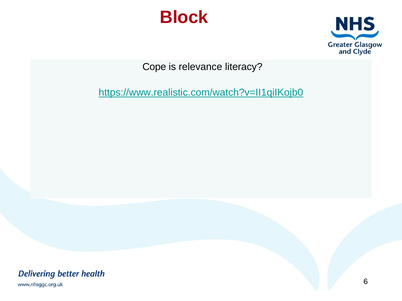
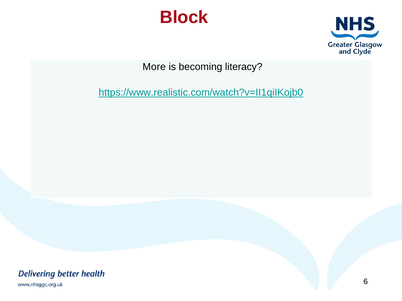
Cope: Cope -> More
relevance: relevance -> becoming
